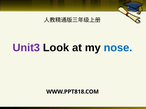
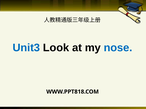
Unit3 colour: purple -> blue
